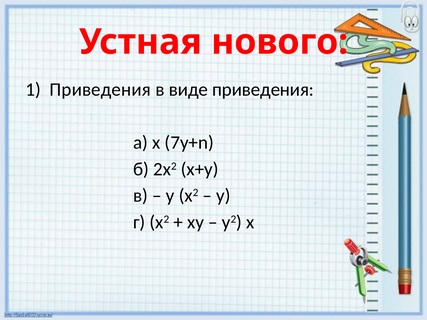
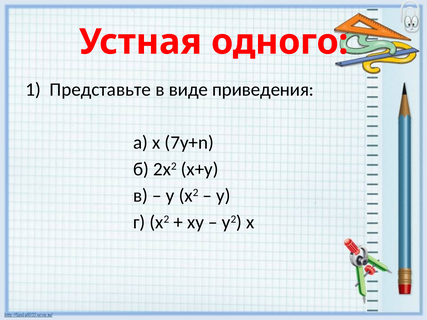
нового: нового -> одного
Приведения at (100, 90): Приведения -> Представьте
